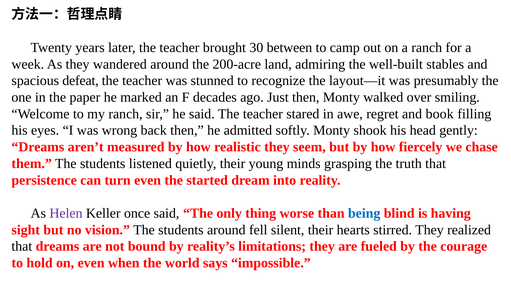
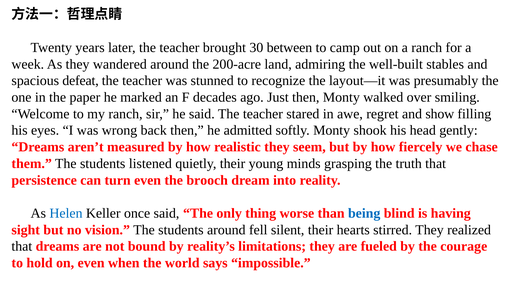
book: book -> show
started: started -> brooch
Helen colour: purple -> blue
